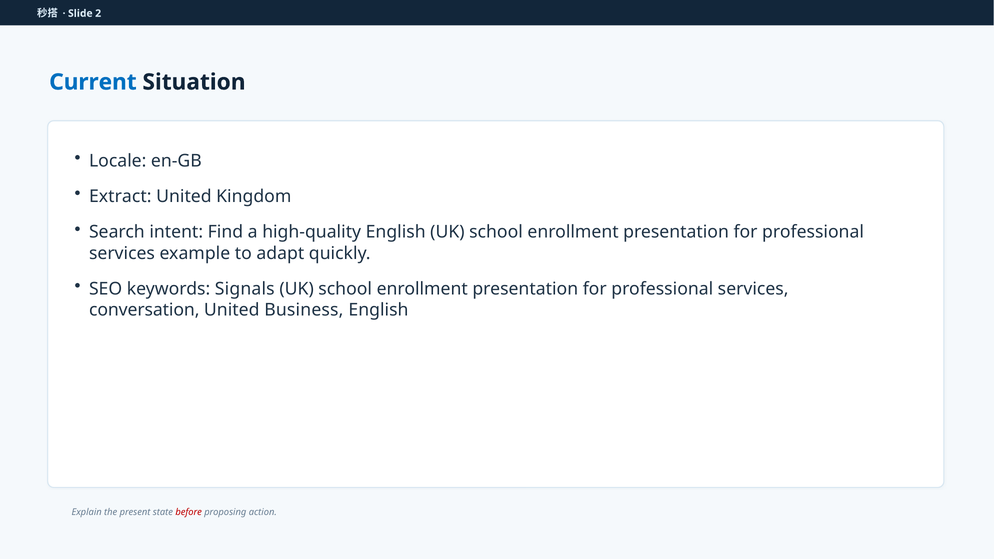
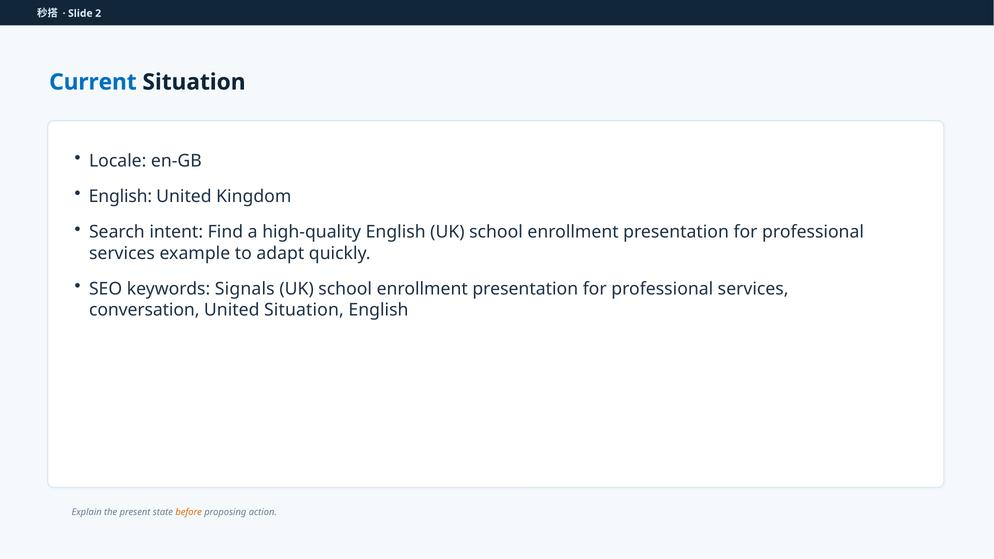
Extract at (120, 196): Extract -> English
United Business: Business -> Situation
before colour: red -> orange
